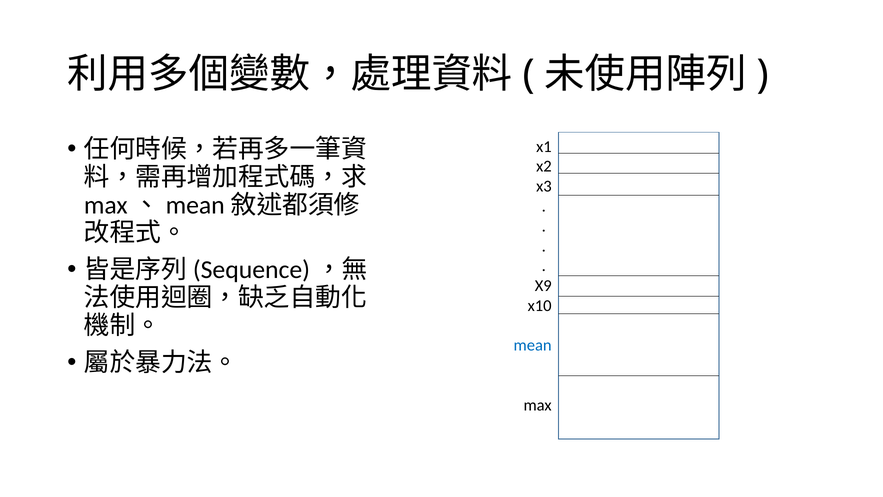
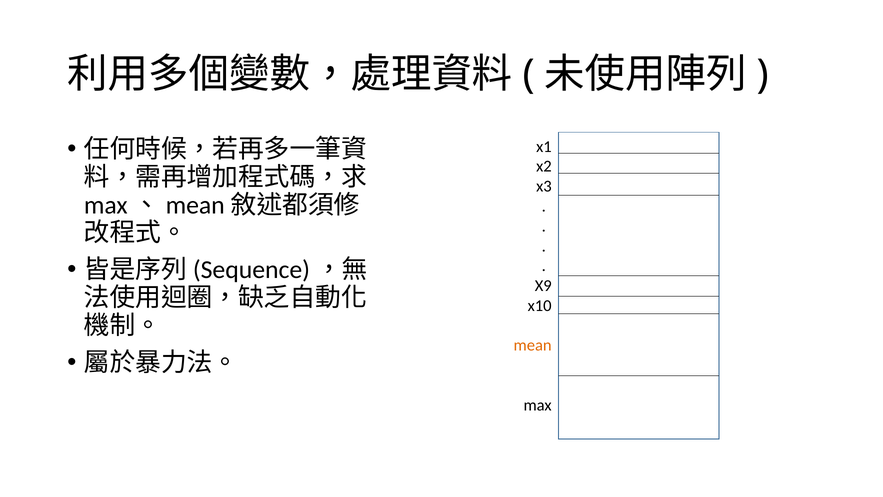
mean colour: blue -> orange
